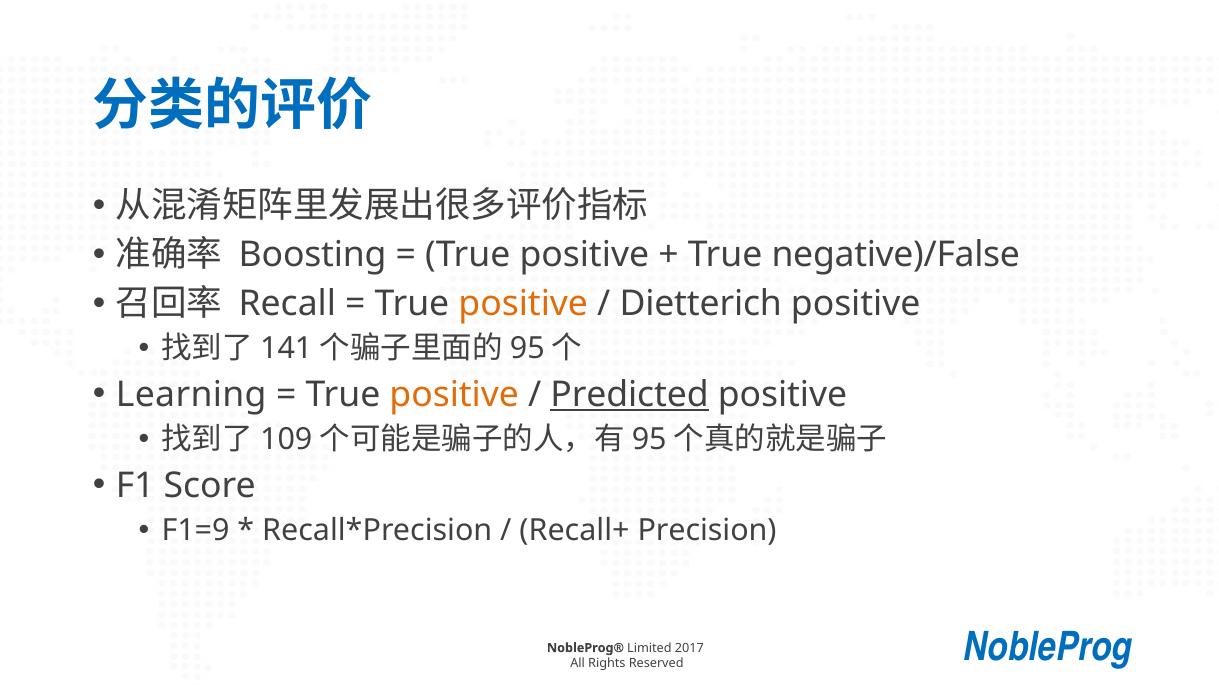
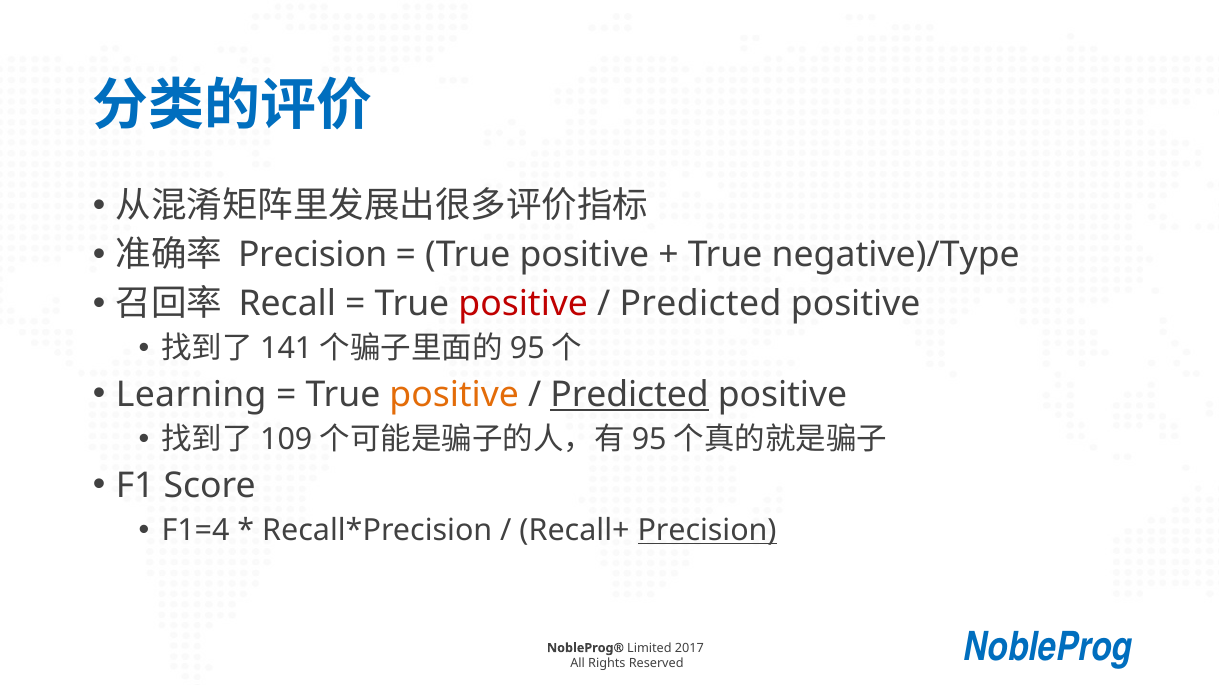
Boosting at (313, 255): Boosting -> Precision
negative)/False: negative)/False -> negative)/Type
positive at (523, 304) colour: orange -> red
Dietterich at (701, 304): Dietterich -> Predicted
F1=9: F1=9 -> F1=4
Precision at (707, 531) underline: none -> present
